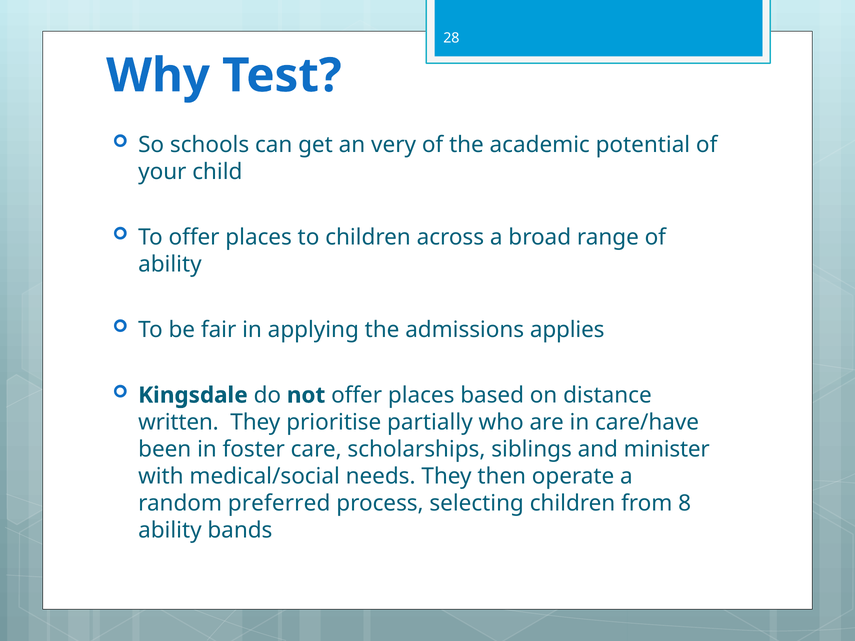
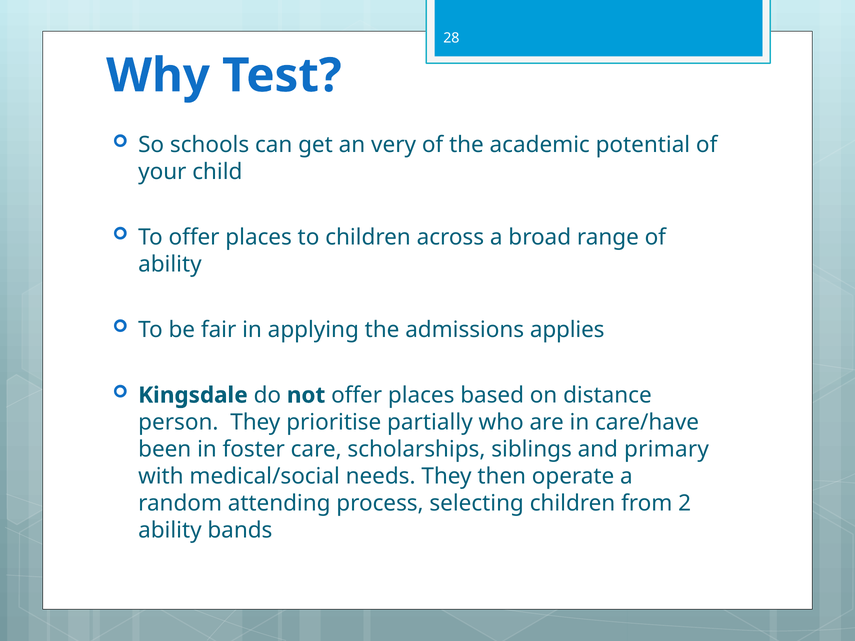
written: written -> person
minister: minister -> primary
preferred: preferred -> attending
8: 8 -> 2
